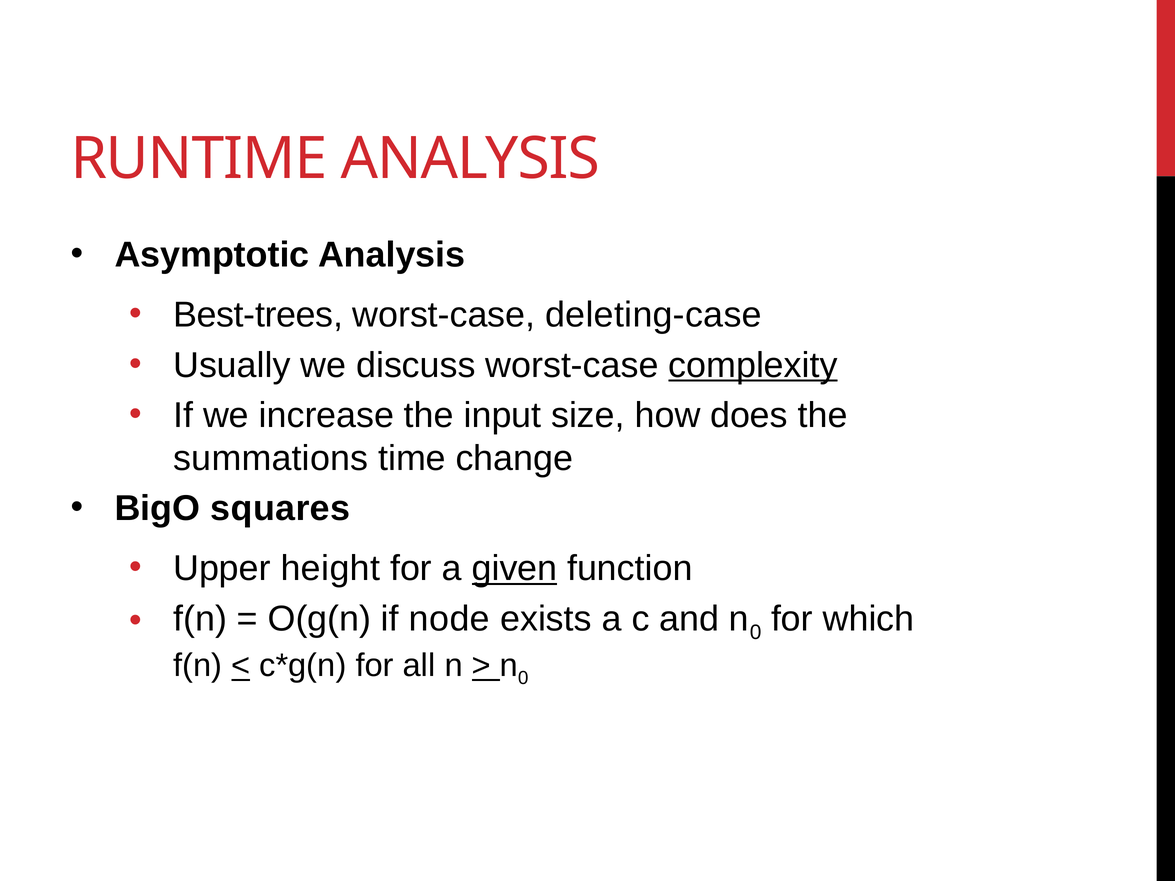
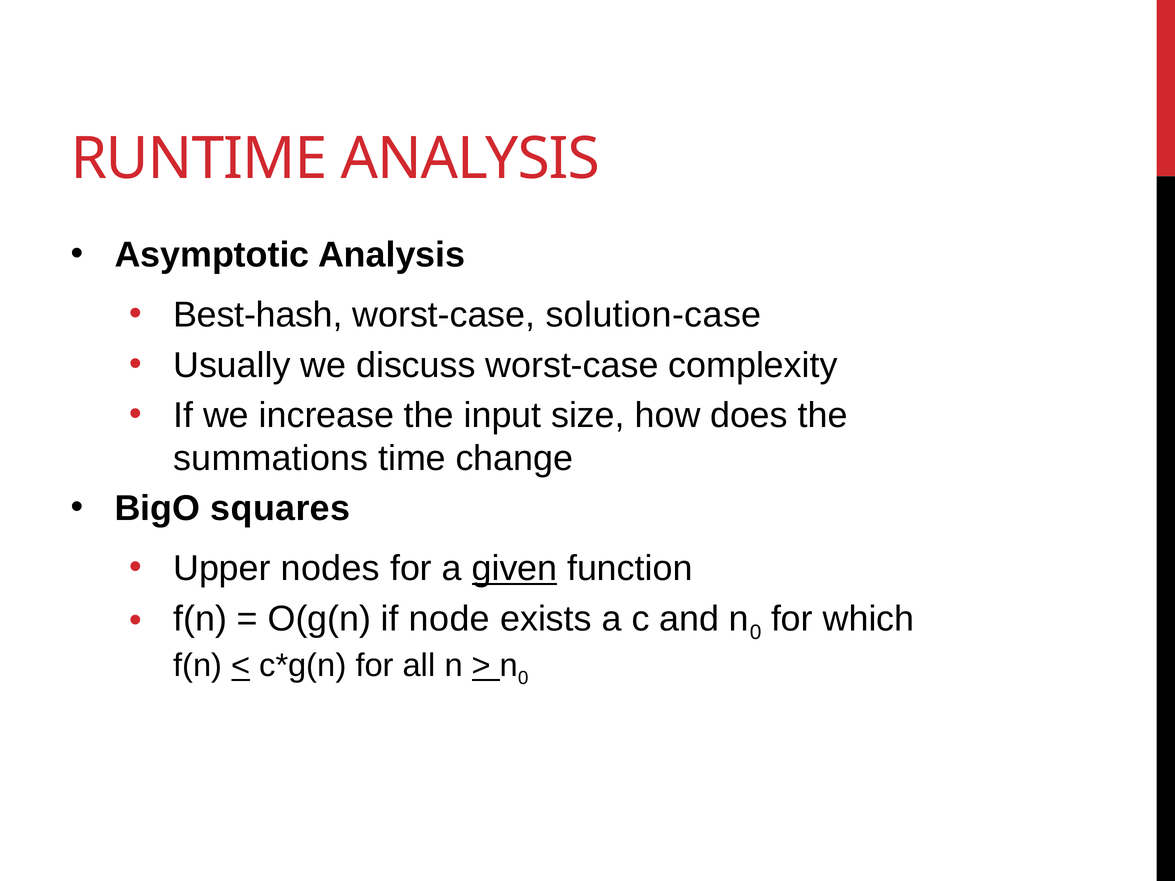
Best-trees: Best-trees -> Best-hash
deleting-case: deleting-case -> solution-case
complexity underline: present -> none
height: height -> nodes
